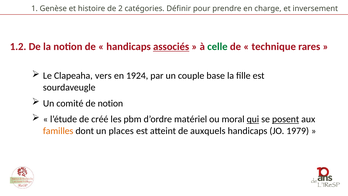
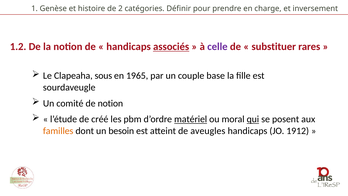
celle colour: green -> purple
technique: technique -> substituer
vers: vers -> sous
1924: 1924 -> 1965
matériel underline: none -> present
posent underline: present -> none
places: places -> besoin
auxquels: auxquels -> aveugles
1979: 1979 -> 1912
